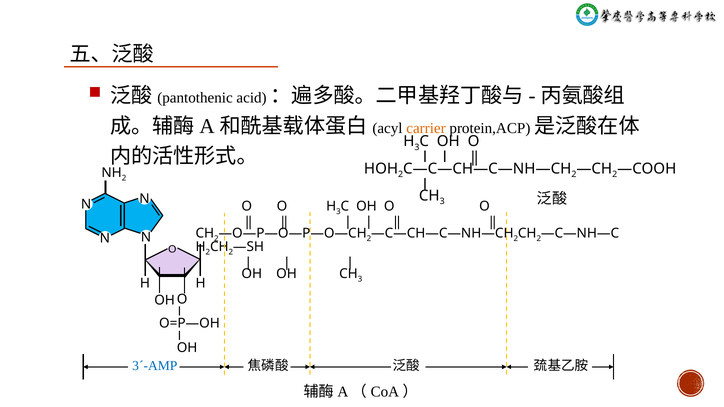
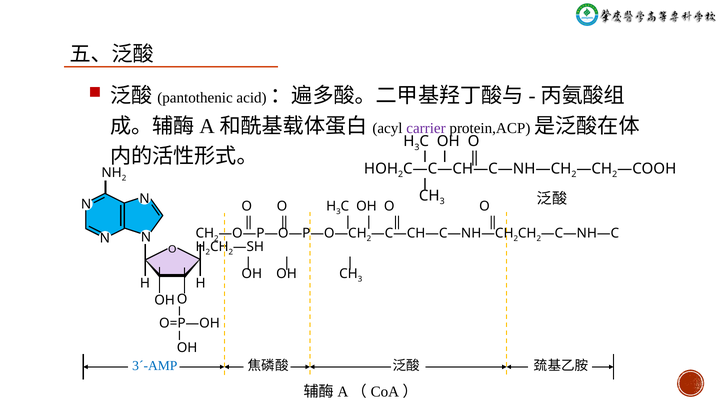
carrier colour: orange -> purple
